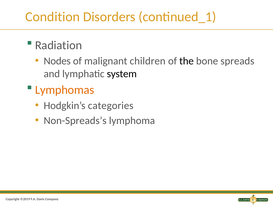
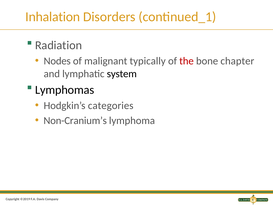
Condition: Condition -> Inhalation
children: children -> typically
the colour: black -> red
spreads: spreads -> chapter
Lymphomas colour: orange -> black
Non-Spreads’s: Non-Spreads’s -> Non-Cranium’s
